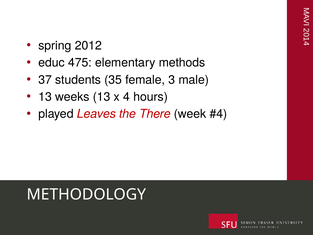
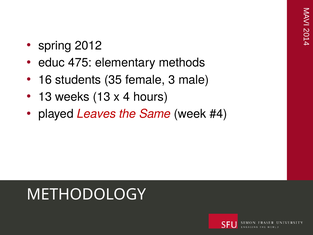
37: 37 -> 16
There: There -> Same
